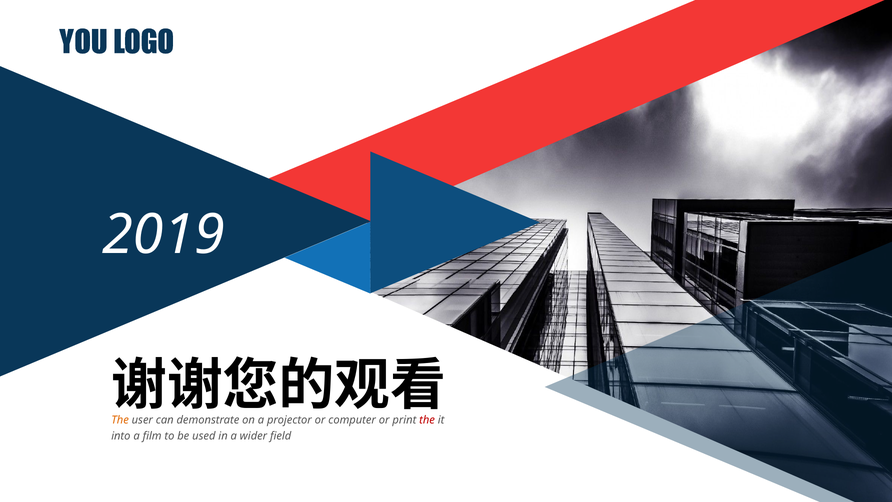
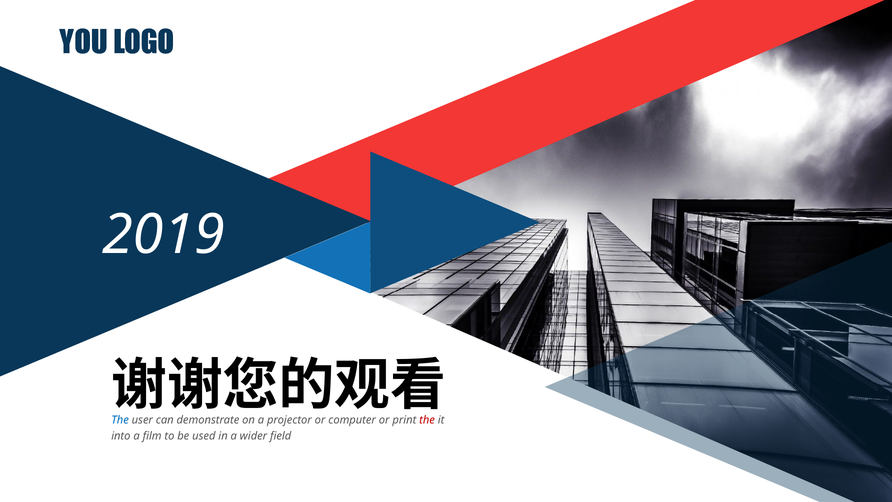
The at (120, 420) colour: orange -> blue
